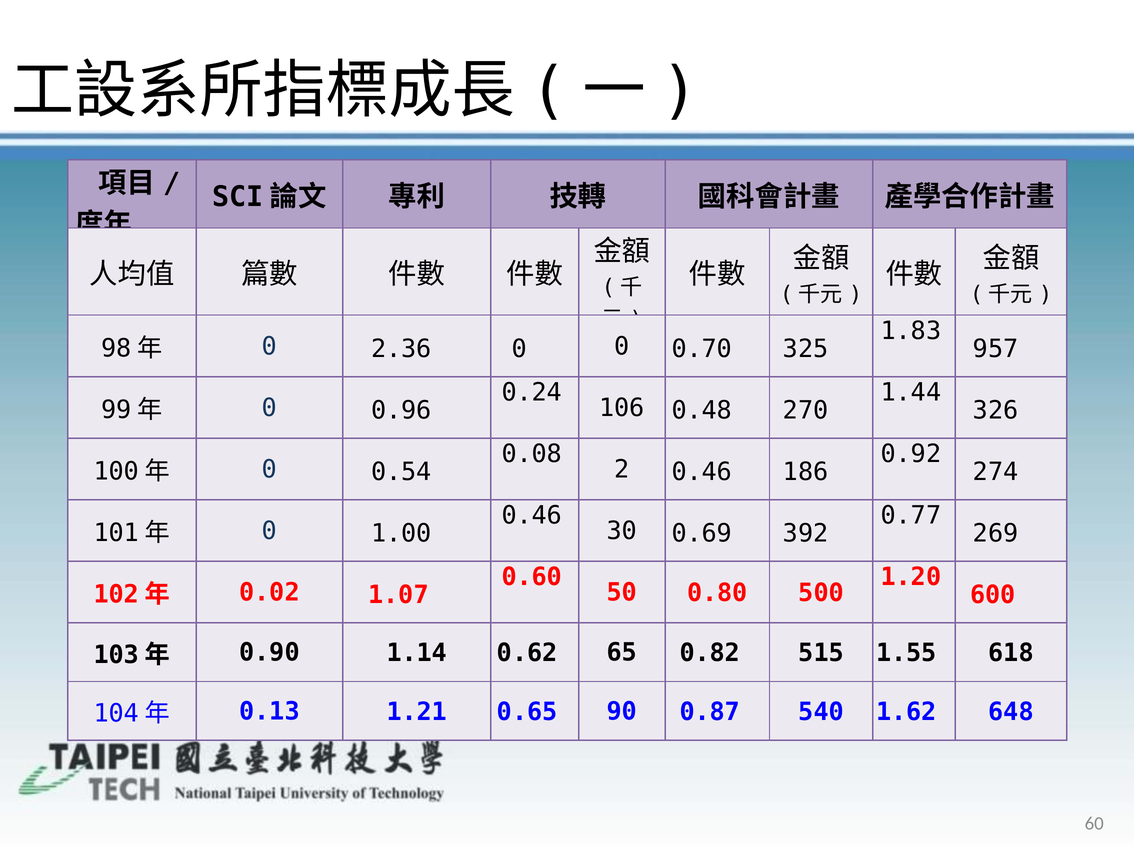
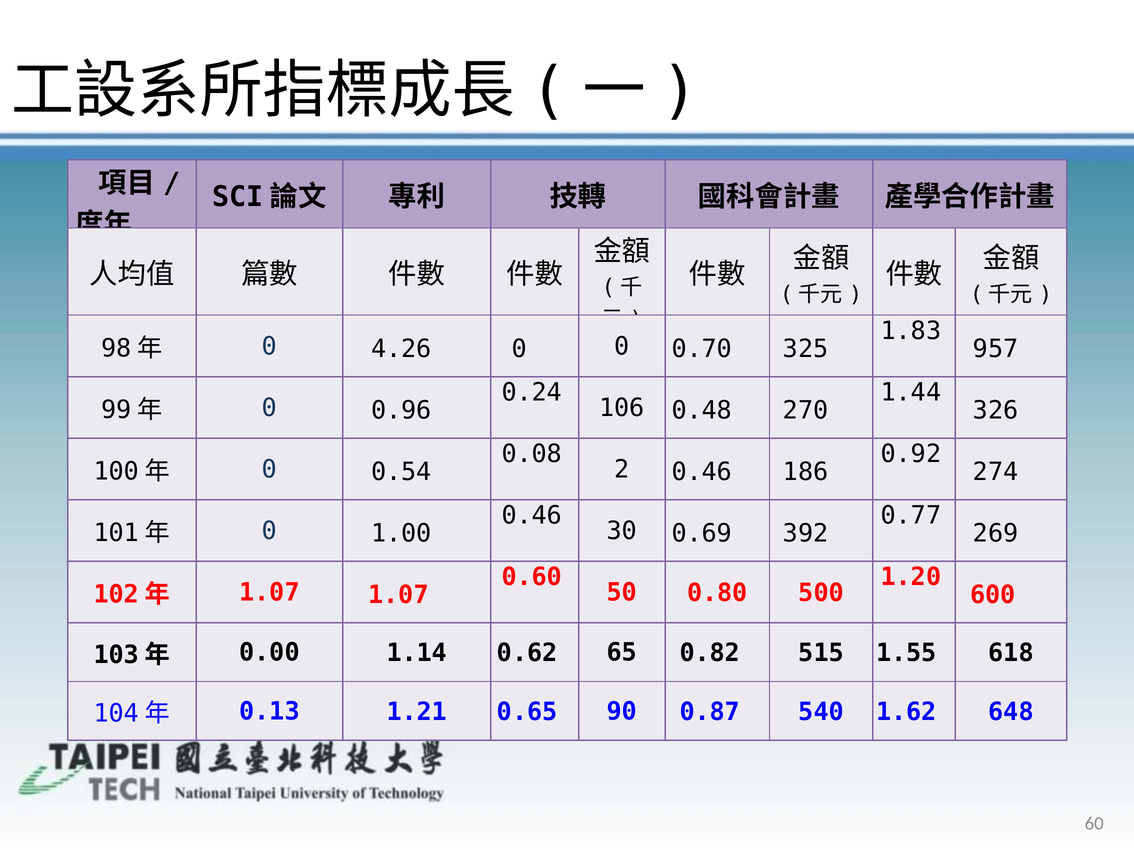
2.36: 2.36 -> 4.26
0.02 at (269, 592): 0.02 -> 1.07
0.90: 0.90 -> 0.00
